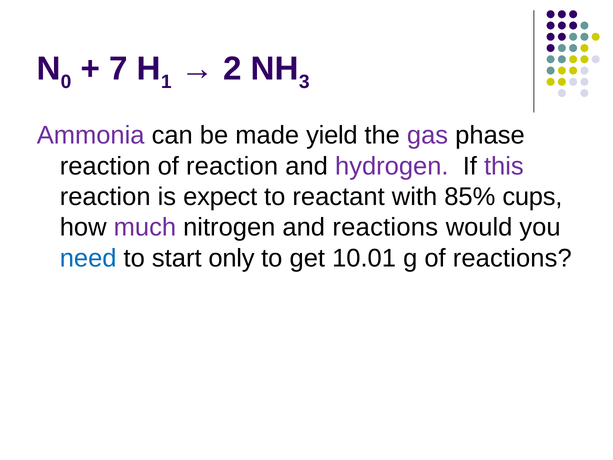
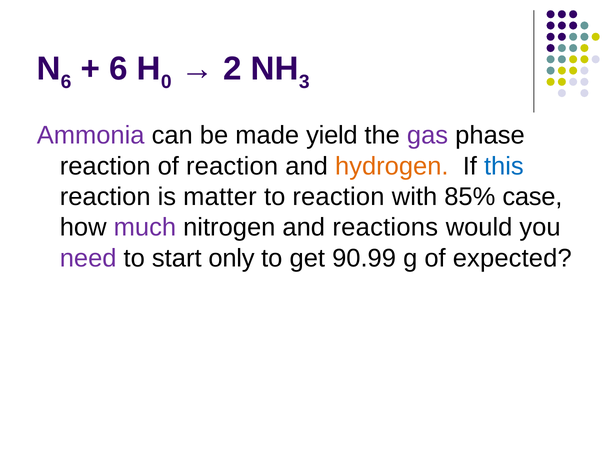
0 at (66, 82): 0 -> 6
7 at (118, 69): 7 -> 6
1: 1 -> 0
hydrogen colour: purple -> orange
this colour: purple -> blue
expect: expect -> matter
to reactant: reactant -> reaction
cups: cups -> case
need colour: blue -> purple
10.01: 10.01 -> 90.99
of reactions: reactions -> expected
